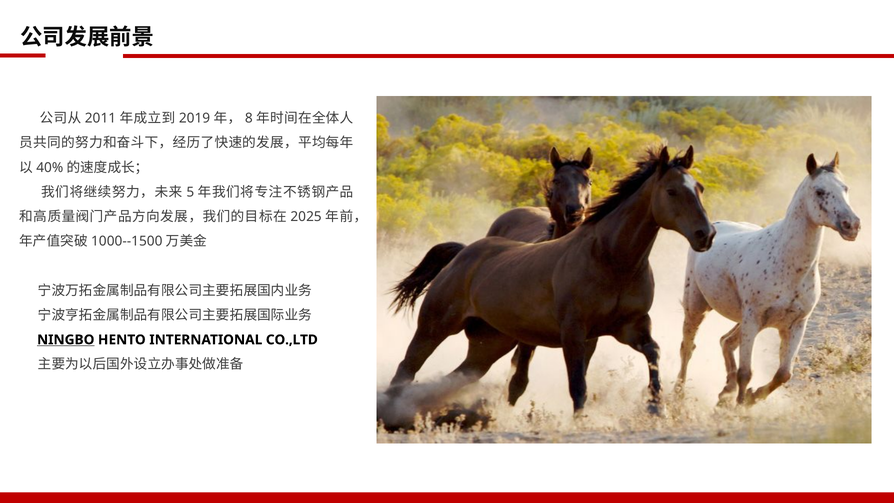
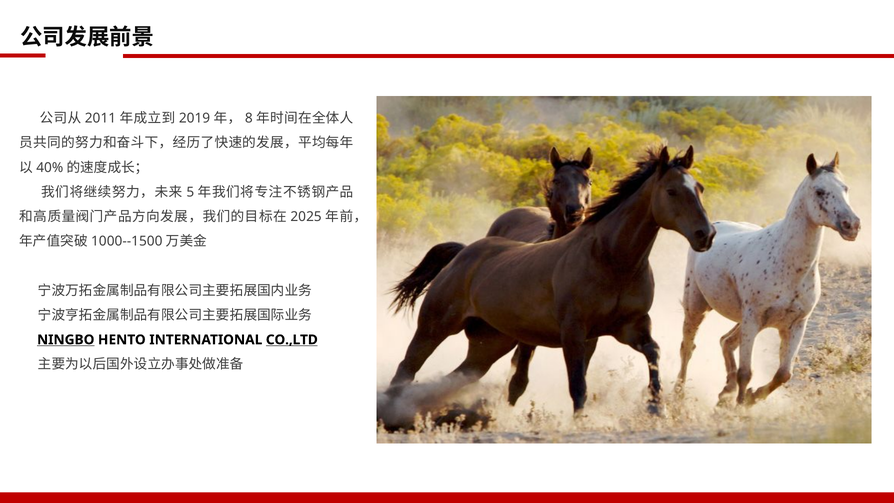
CO.,LTD underline: none -> present
